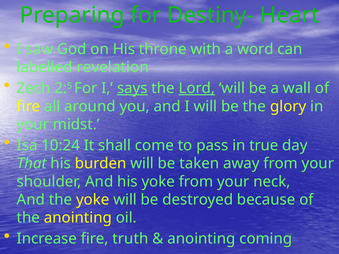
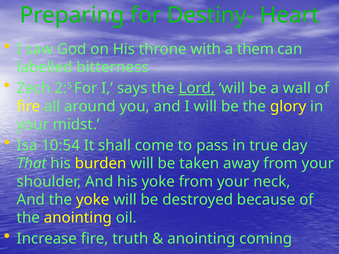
word: word -> them
revelation: revelation -> bitterness
says underline: present -> none
10:24: 10:24 -> 10:54
